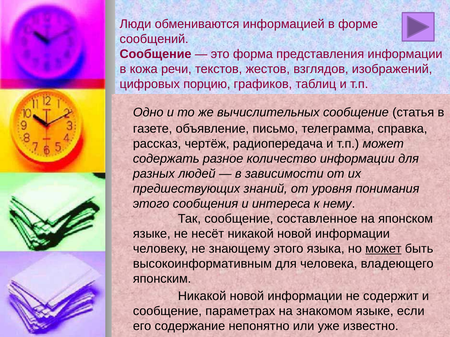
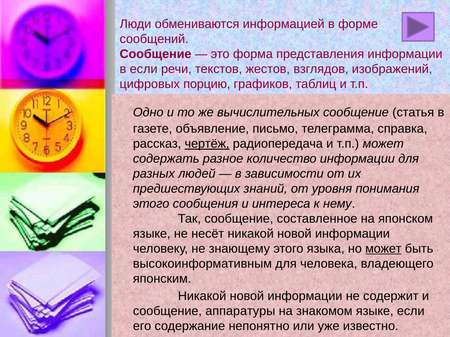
в кожа: кожа -> если
чертёж underline: none -> present
параметрах: параметрах -> аппаратуры
